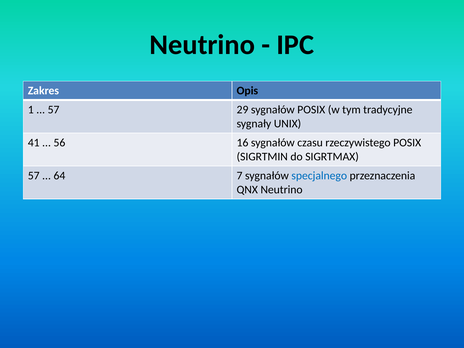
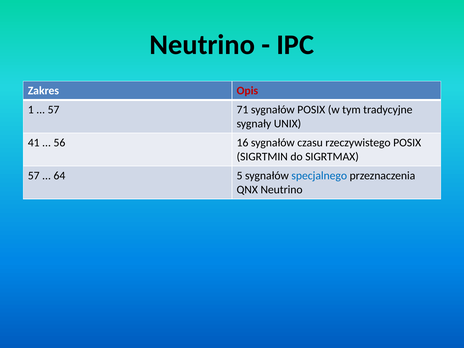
Opis colour: black -> red
29: 29 -> 71
7: 7 -> 5
